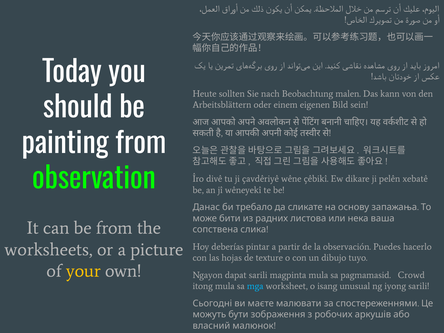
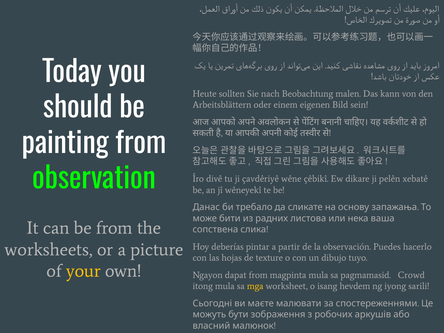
dapat sarili: sarili -> from
mga colour: light blue -> yellow
unusual: unusual -> hevdem
